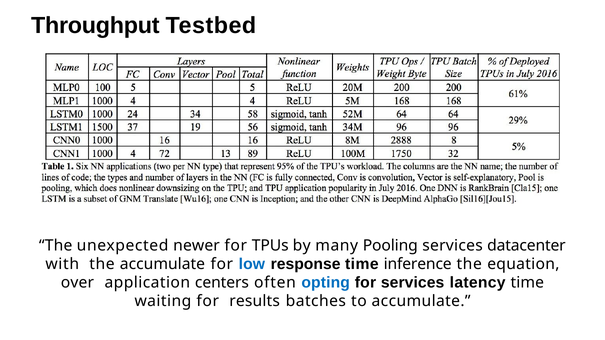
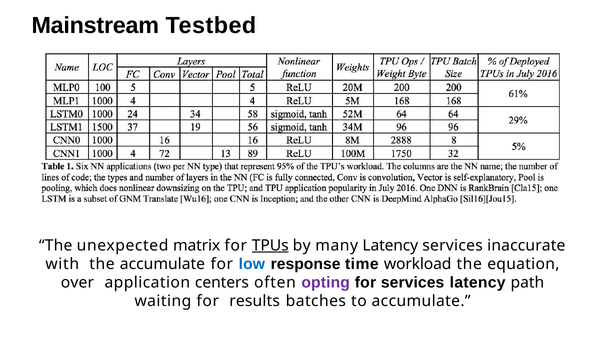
Throughput: Throughput -> Mainstream
newer: newer -> matrix
TPUs underline: none -> present
many Pooling: Pooling -> Latency
datacenter: datacenter -> inaccurate
inference: inference -> workload
opting colour: blue -> purple
latency time: time -> path
